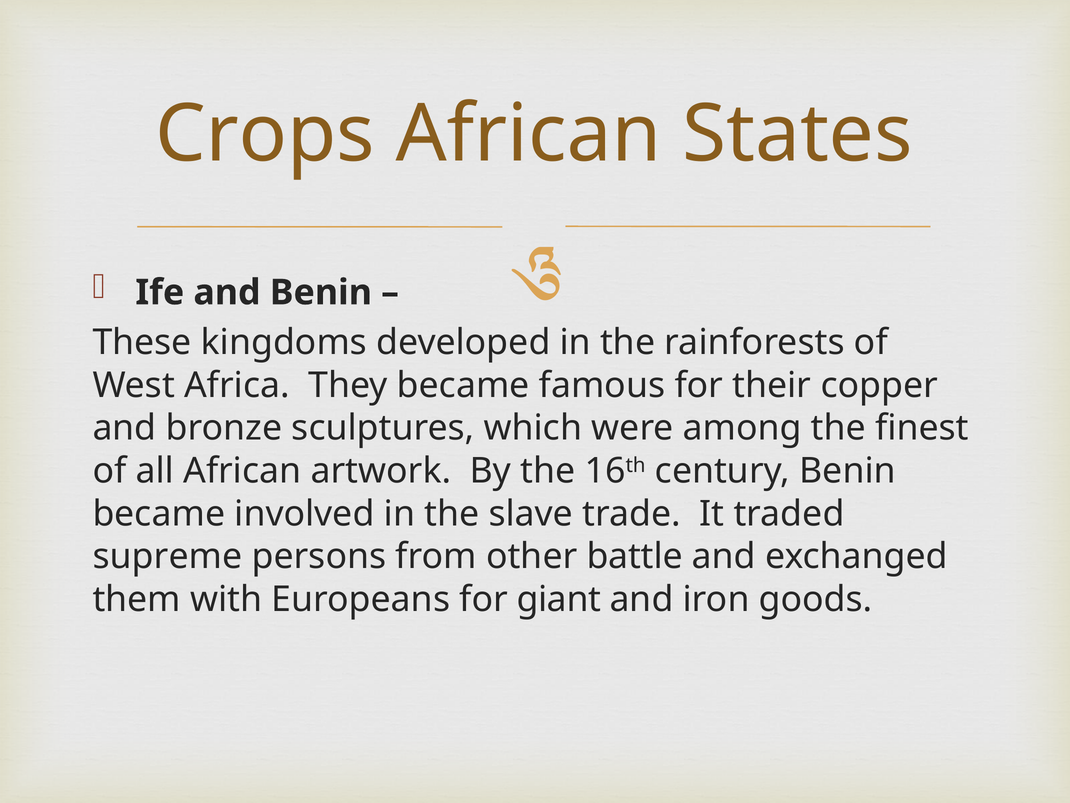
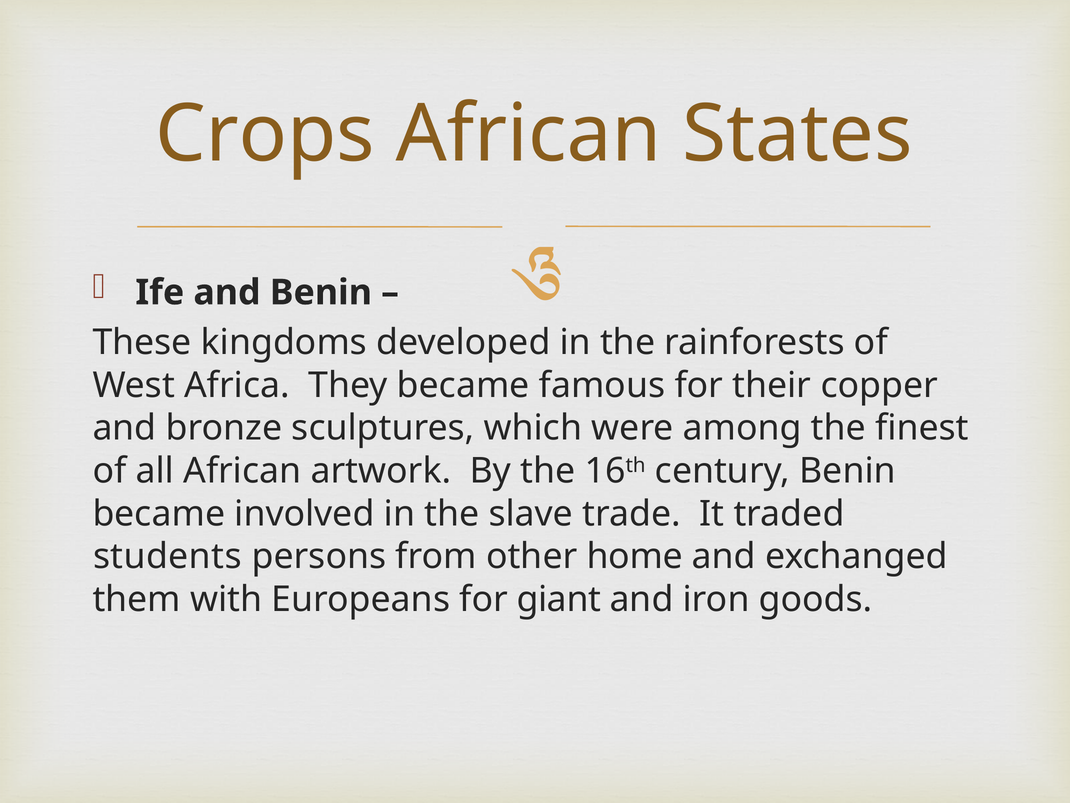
supreme: supreme -> students
battle: battle -> home
